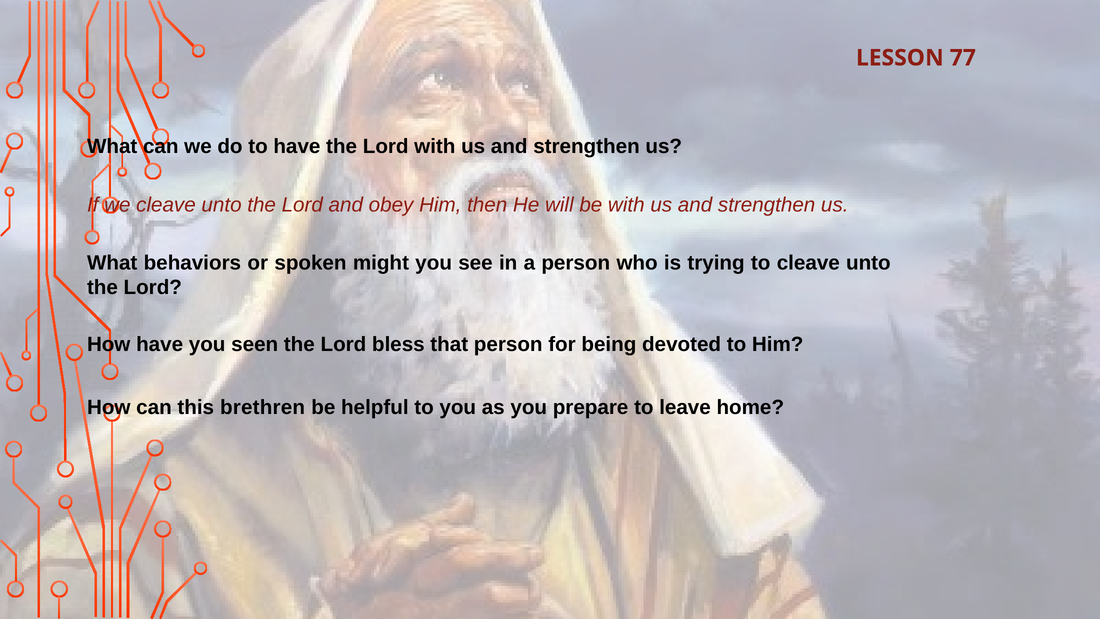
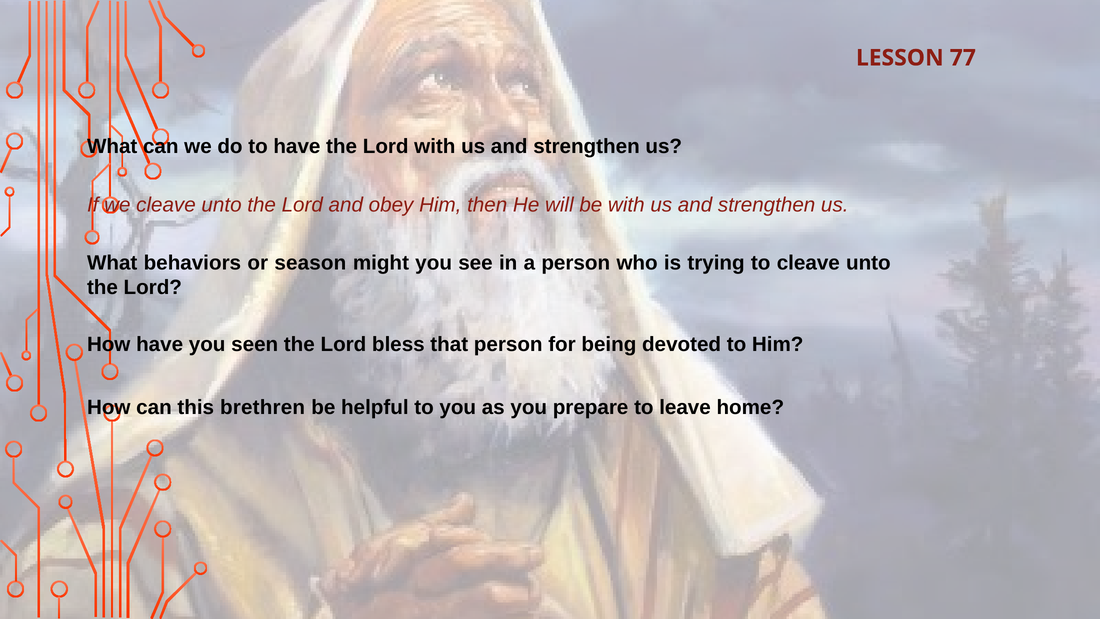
spoken: spoken -> season
